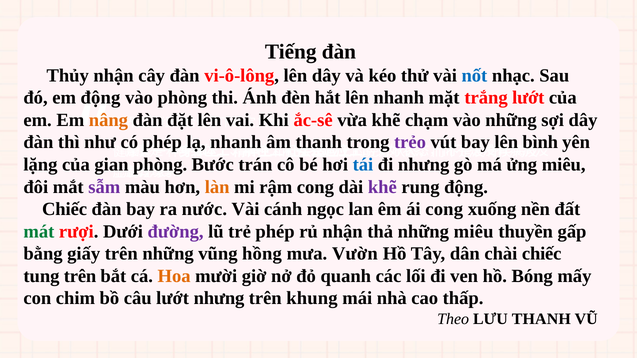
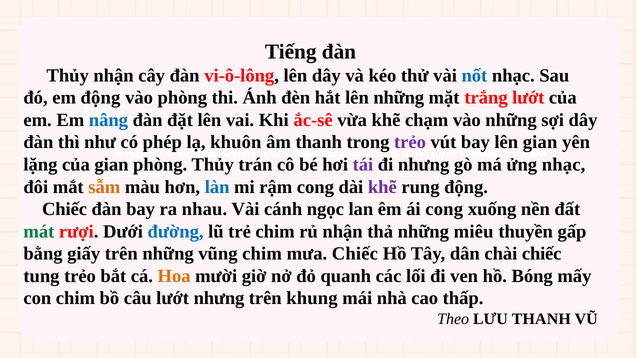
lên nhanh: nhanh -> những
nâng colour: orange -> blue
lạ nhanh: nhanh -> khuôn
lên bình: bình -> gian
Bước at (213, 165): Bước -> Thủy
tái colour: blue -> purple
ửng miêu: miêu -> nhạc
sẫm colour: purple -> orange
làn colour: orange -> blue
nước: nước -> nhau
đường colour: purple -> blue
trẻ phép: phép -> chim
vũng hồng: hồng -> chim
mưa Vườn: Vườn -> Chiếc
tung trên: trên -> trẻo
